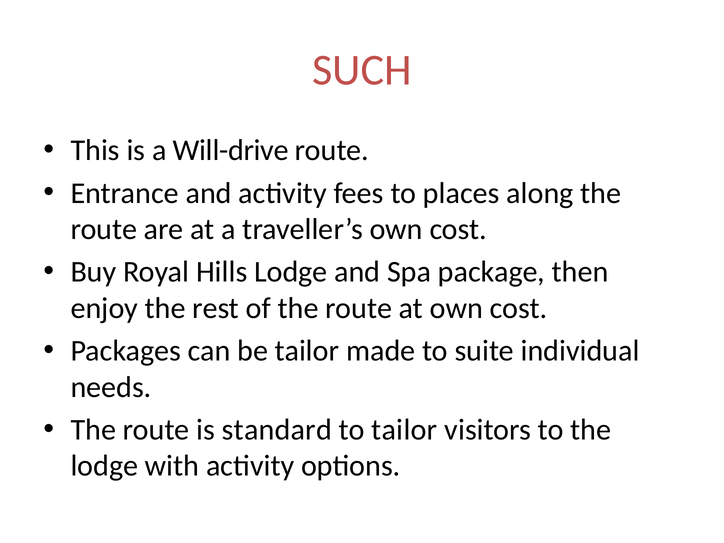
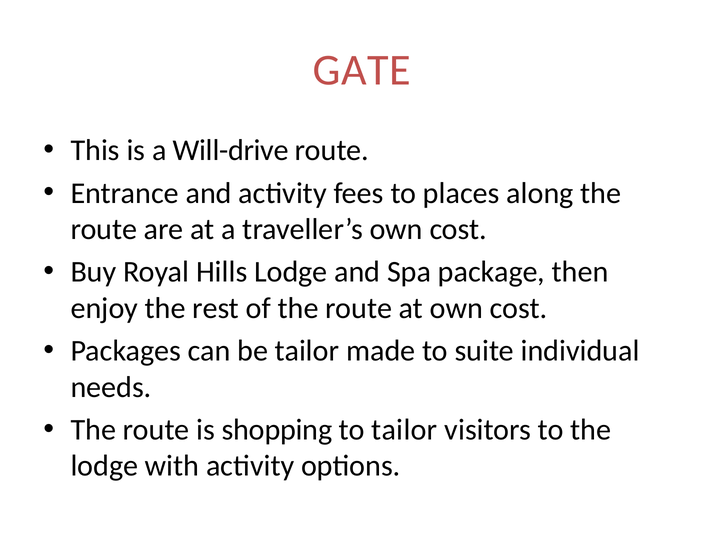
SUCH: SUCH -> GATE
standard: standard -> shopping
